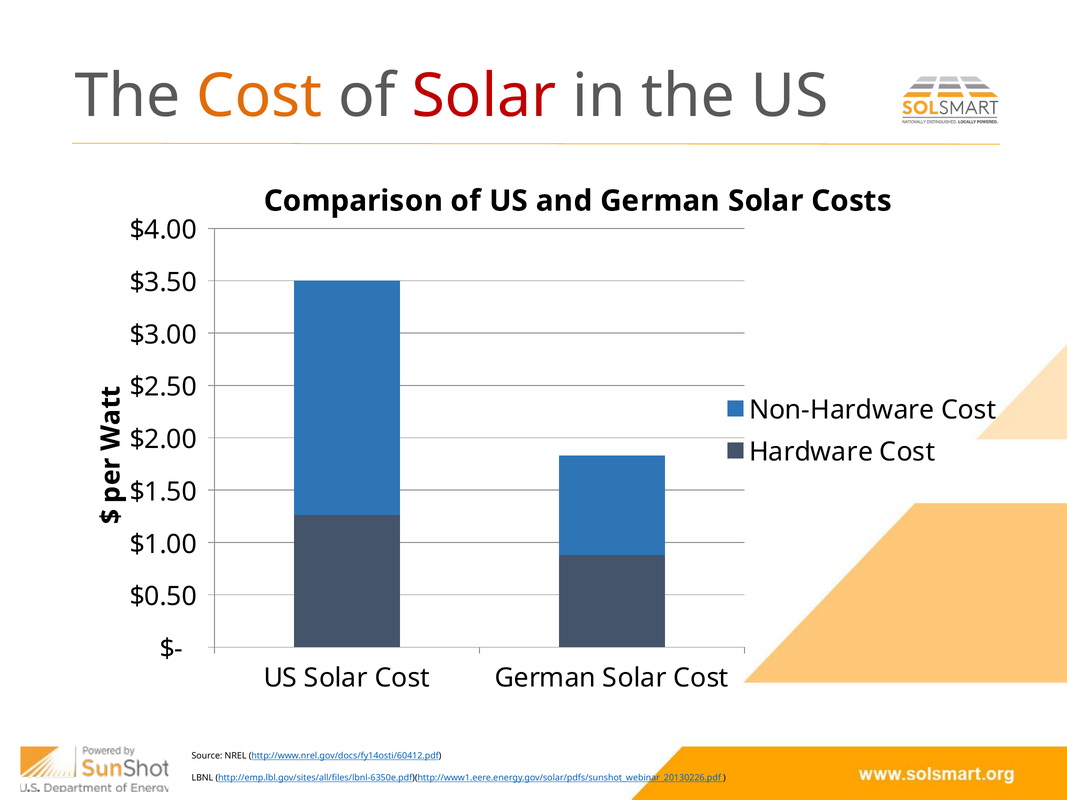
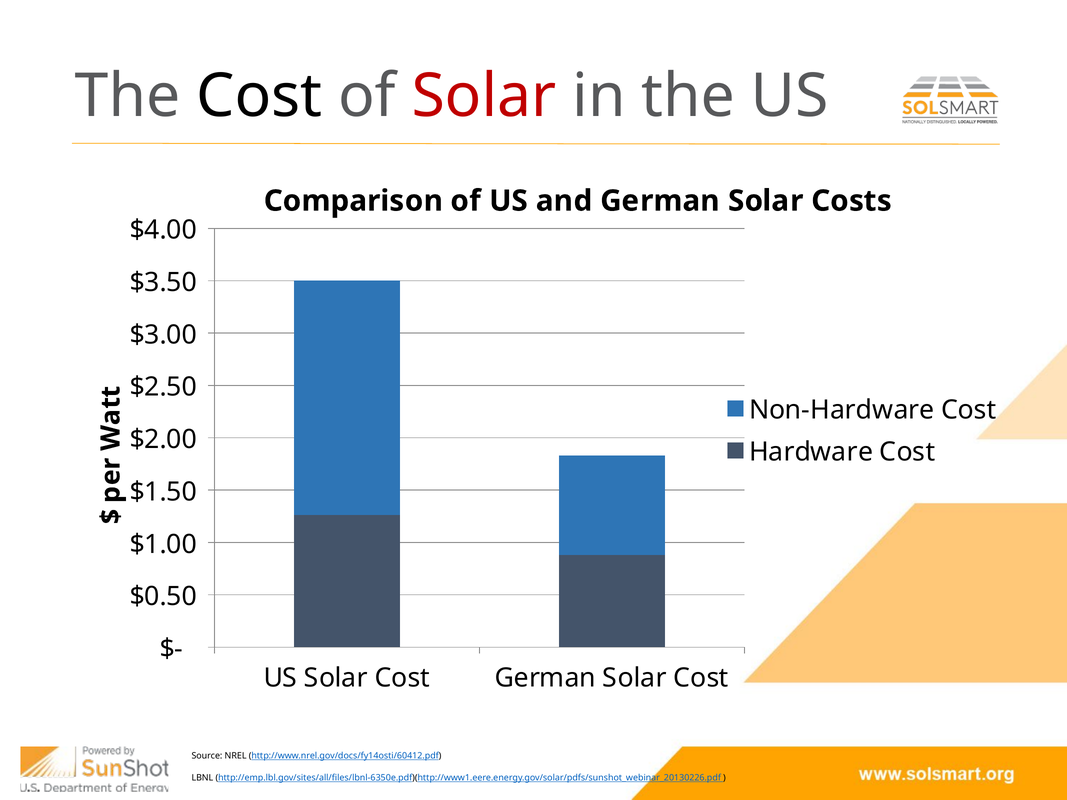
Cost at (259, 96) colour: orange -> black
